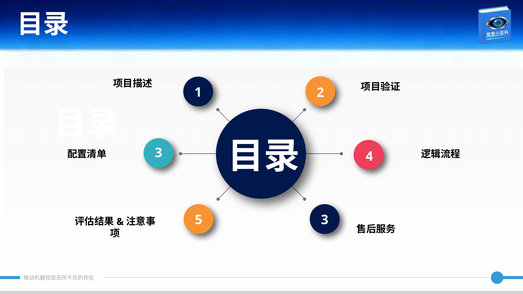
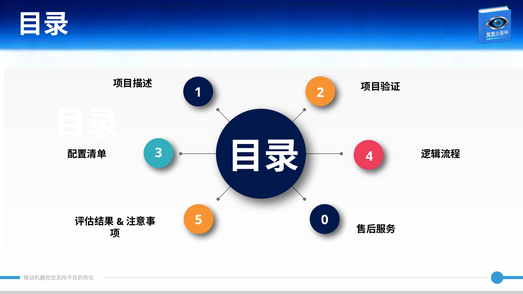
5 3: 3 -> 0
